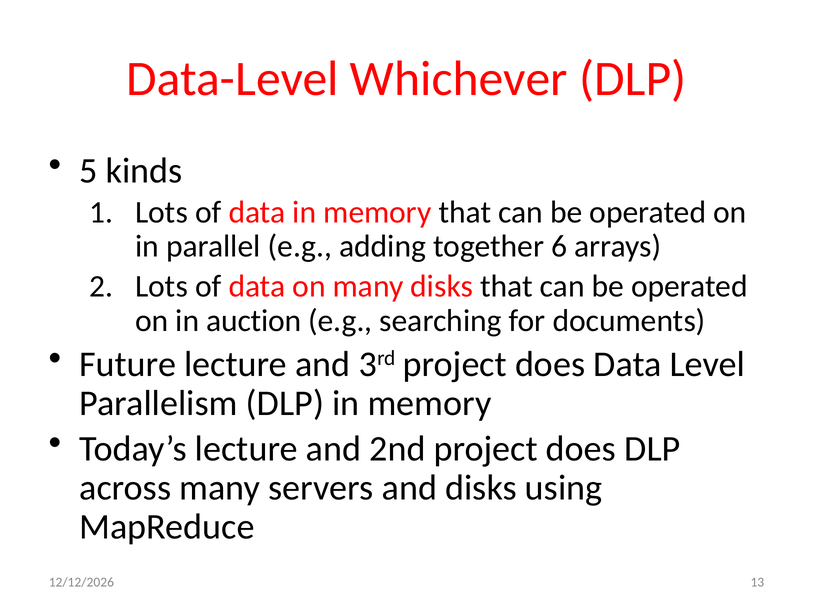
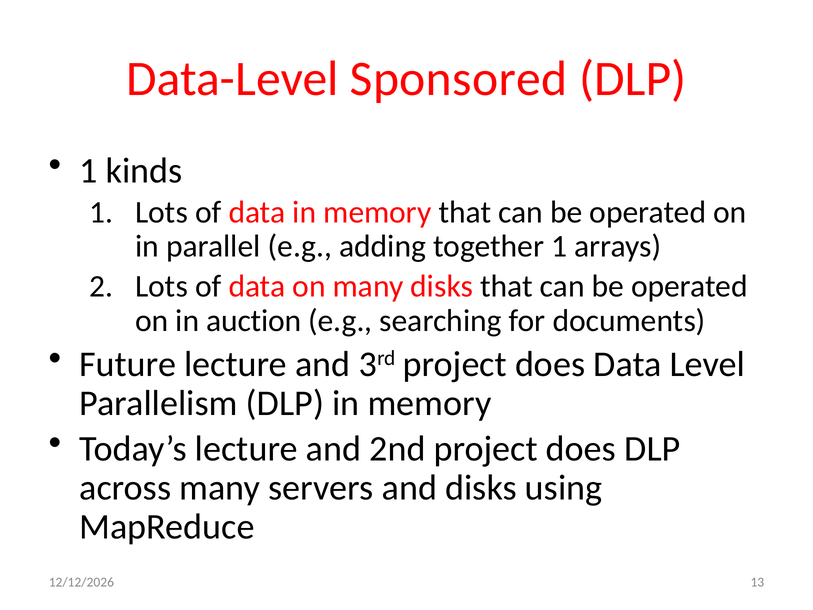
Whichever: Whichever -> Sponsored
5 at (88, 171): 5 -> 1
together 6: 6 -> 1
